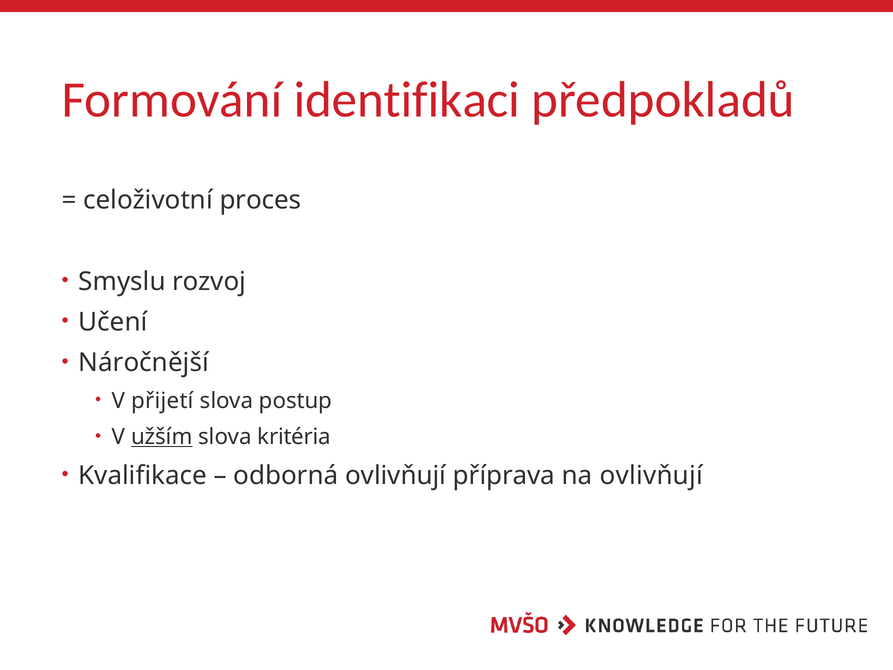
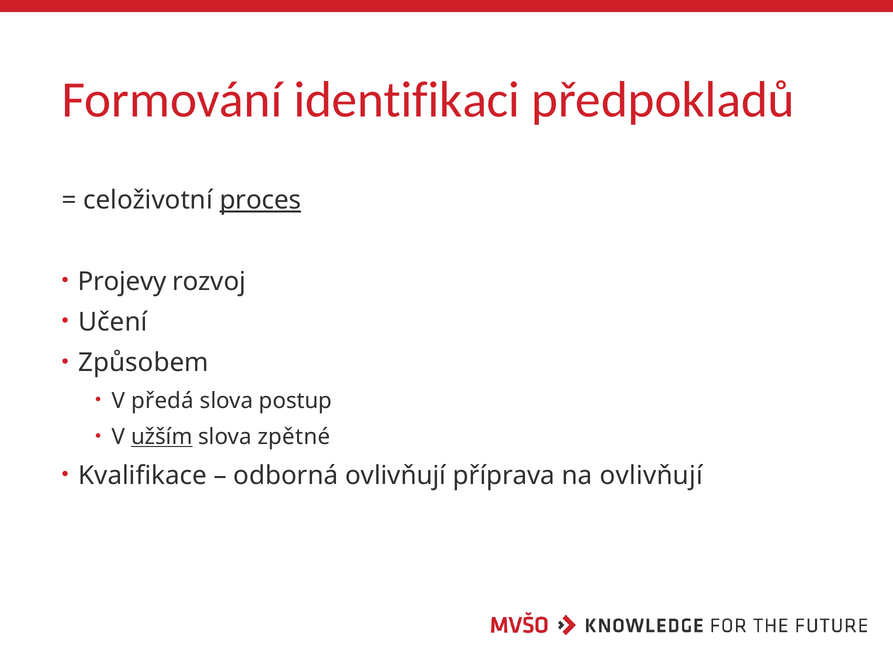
proces underline: none -> present
Smyslu: Smyslu -> Projevy
Náročnější: Náročnější -> Způsobem
přijetí: přijetí -> předá
kritéria: kritéria -> zpětné
